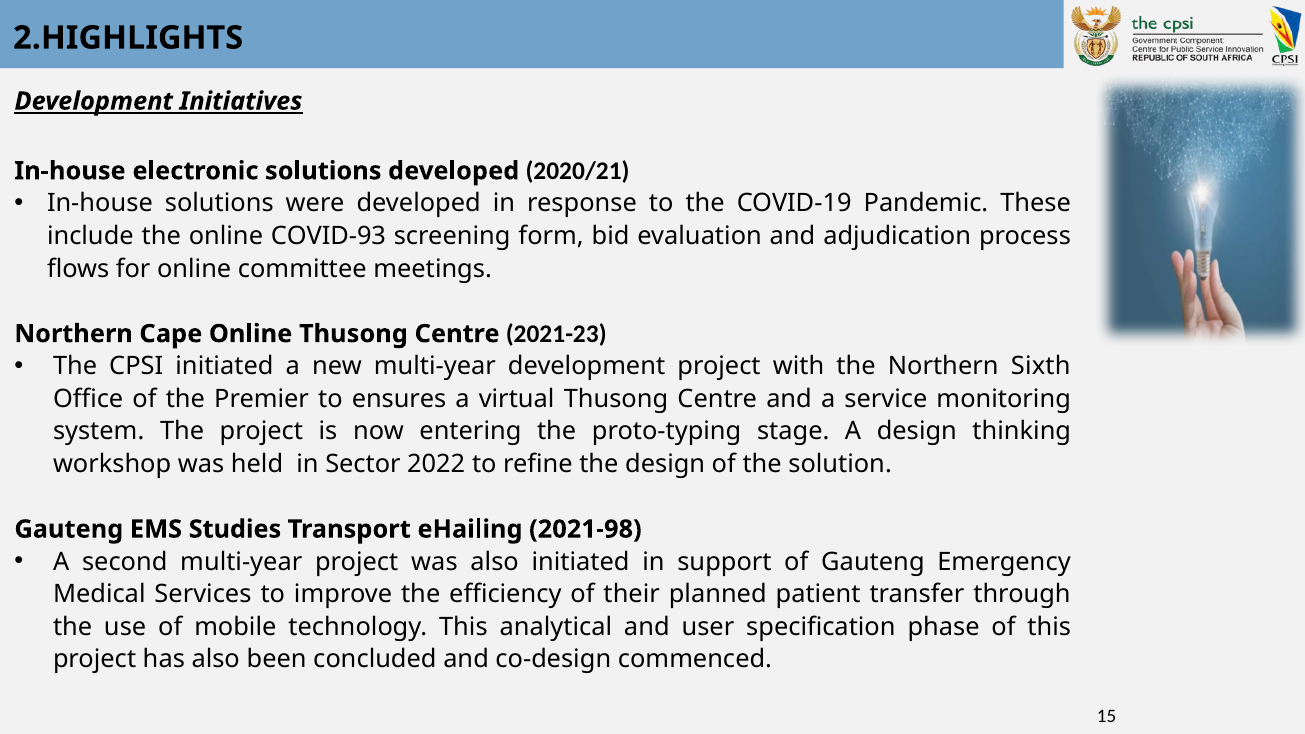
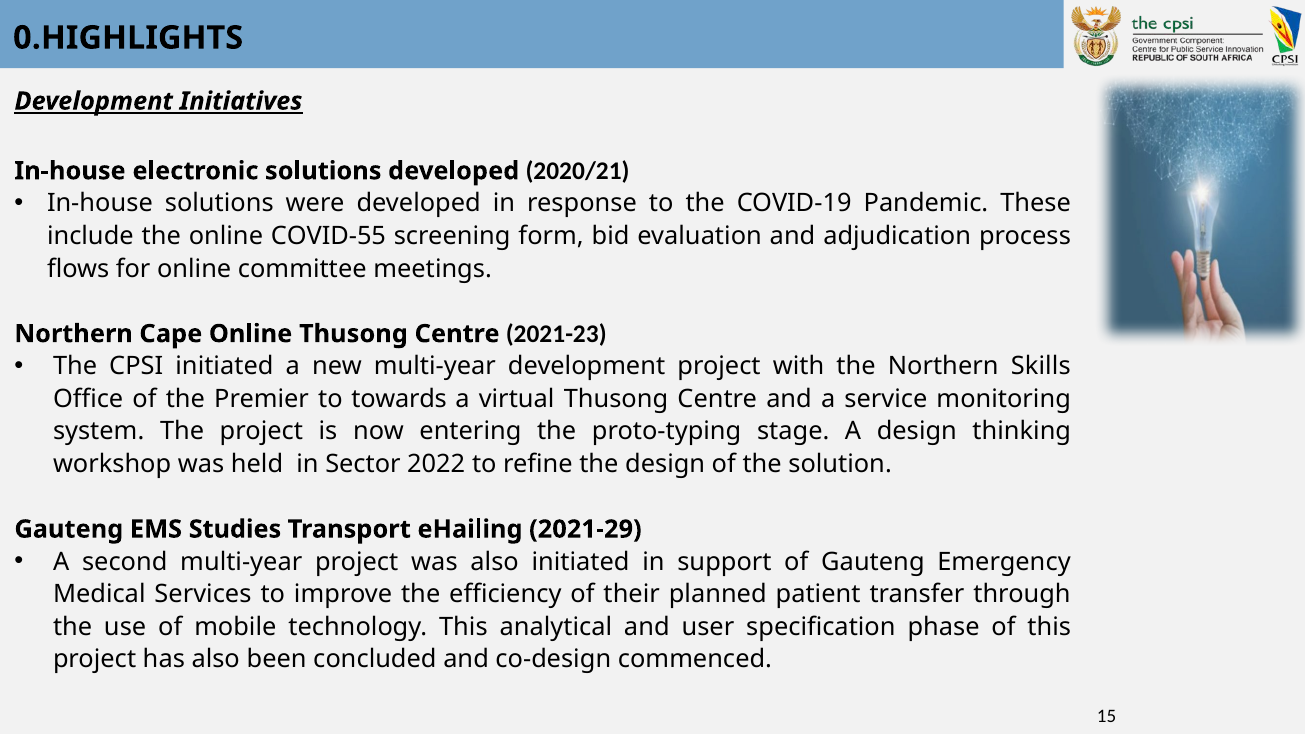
2.HIGHLIGHTS: 2.HIGHLIGHTS -> 0.HIGHLIGHTS
COVID-93: COVID-93 -> COVID-55
Sixth: Sixth -> Skills
ensures: ensures -> towards
2021-98: 2021-98 -> 2021-29
